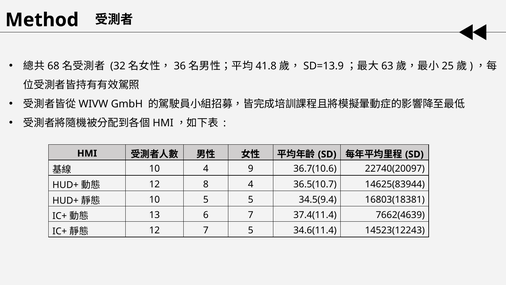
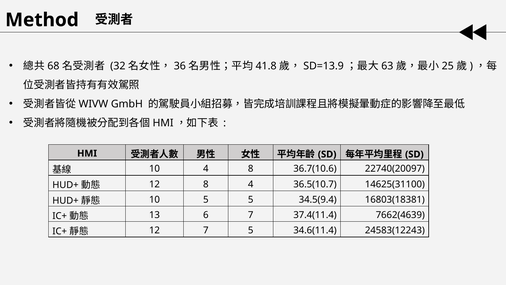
4 9: 9 -> 8
14625(83944: 14625(83944 -> 14625(31100
14523(12243: 14523(12243 -> 24583(12243
